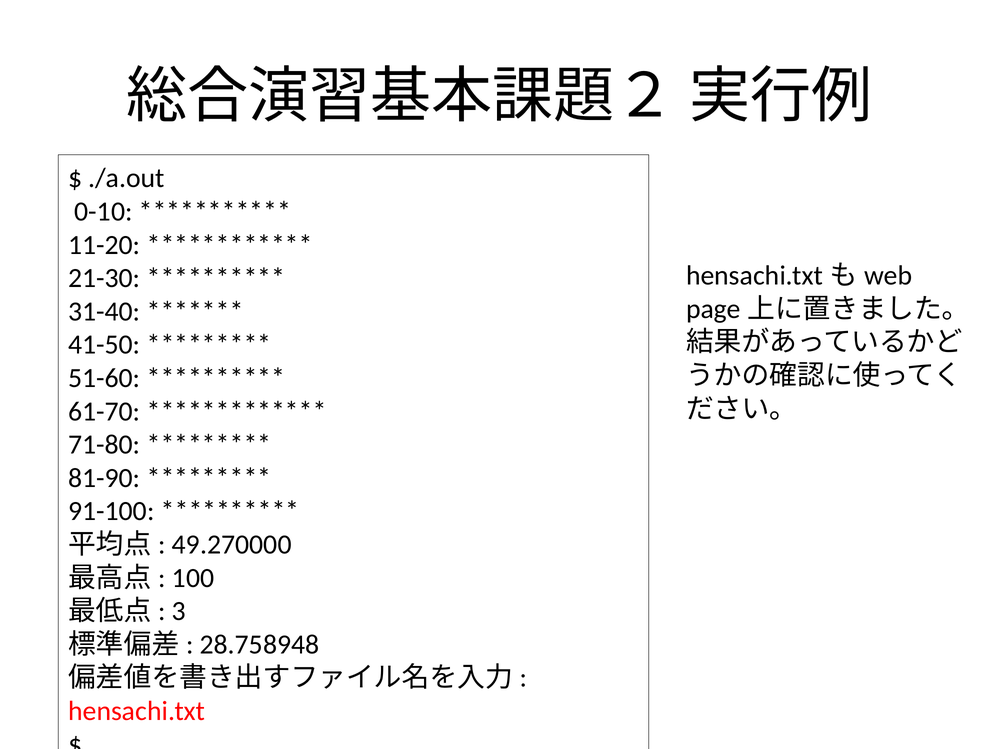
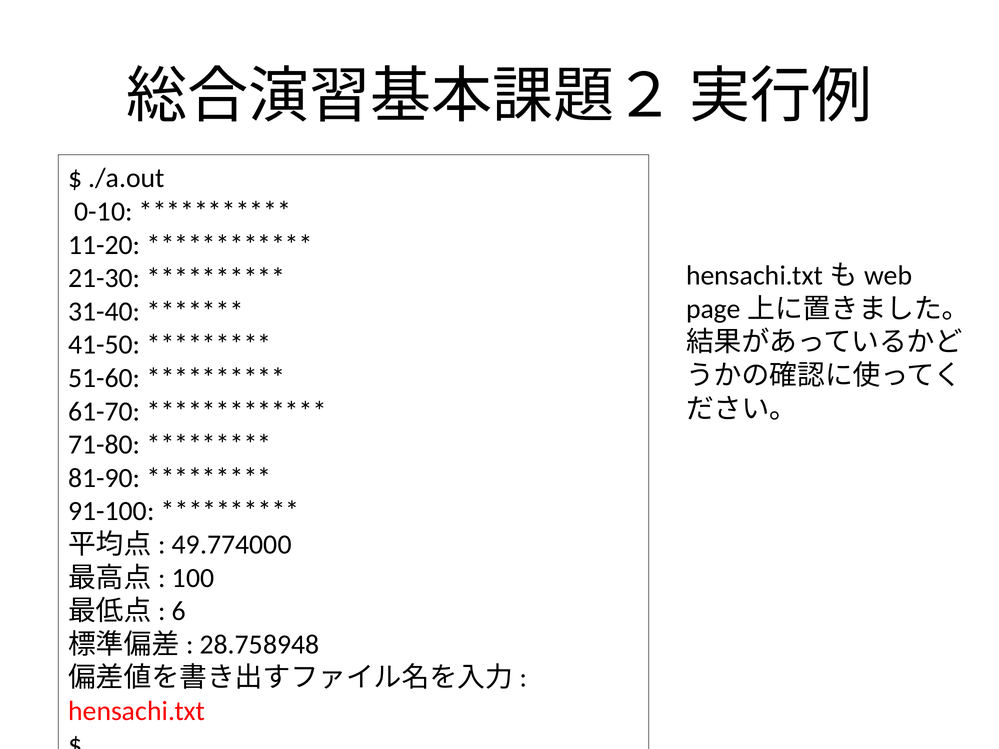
49.270000: 49.270000 -> 49.774000
3: 3 -> 6
